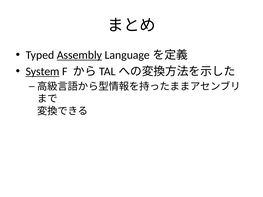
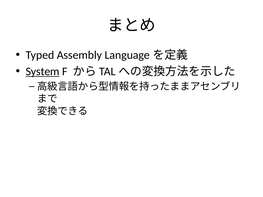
Assembly underline: present -> none
